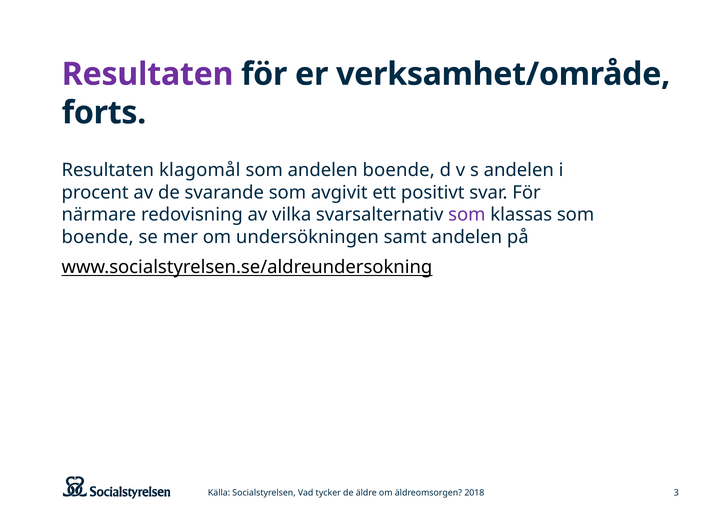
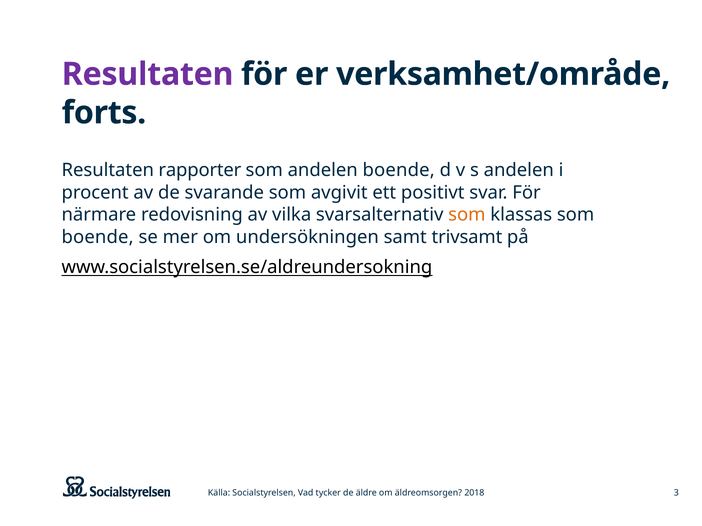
klagomål: klagomål -> rapporter
som at (467, 215) colour: purple -> orange
samt andelen: andelen -> trivsamt
